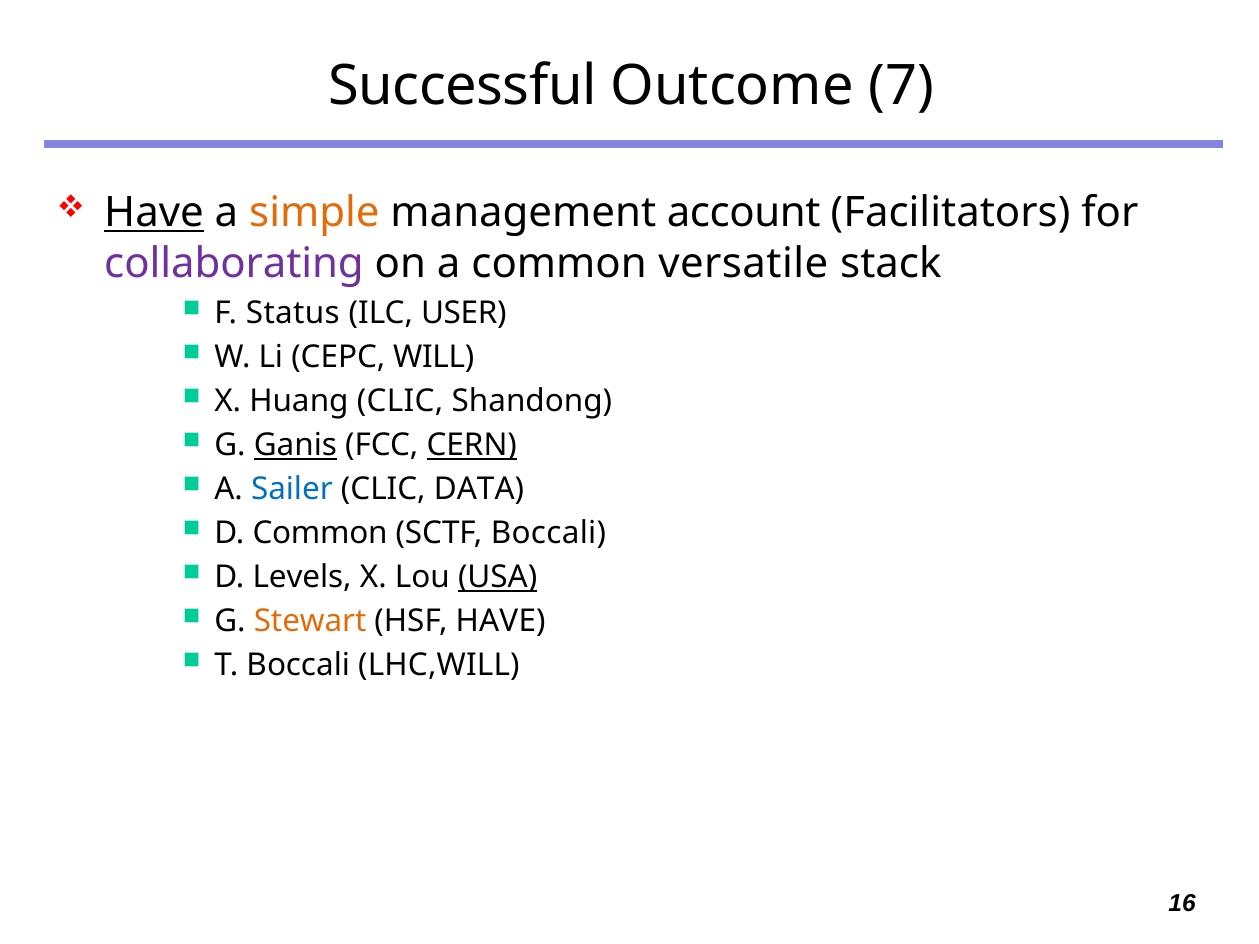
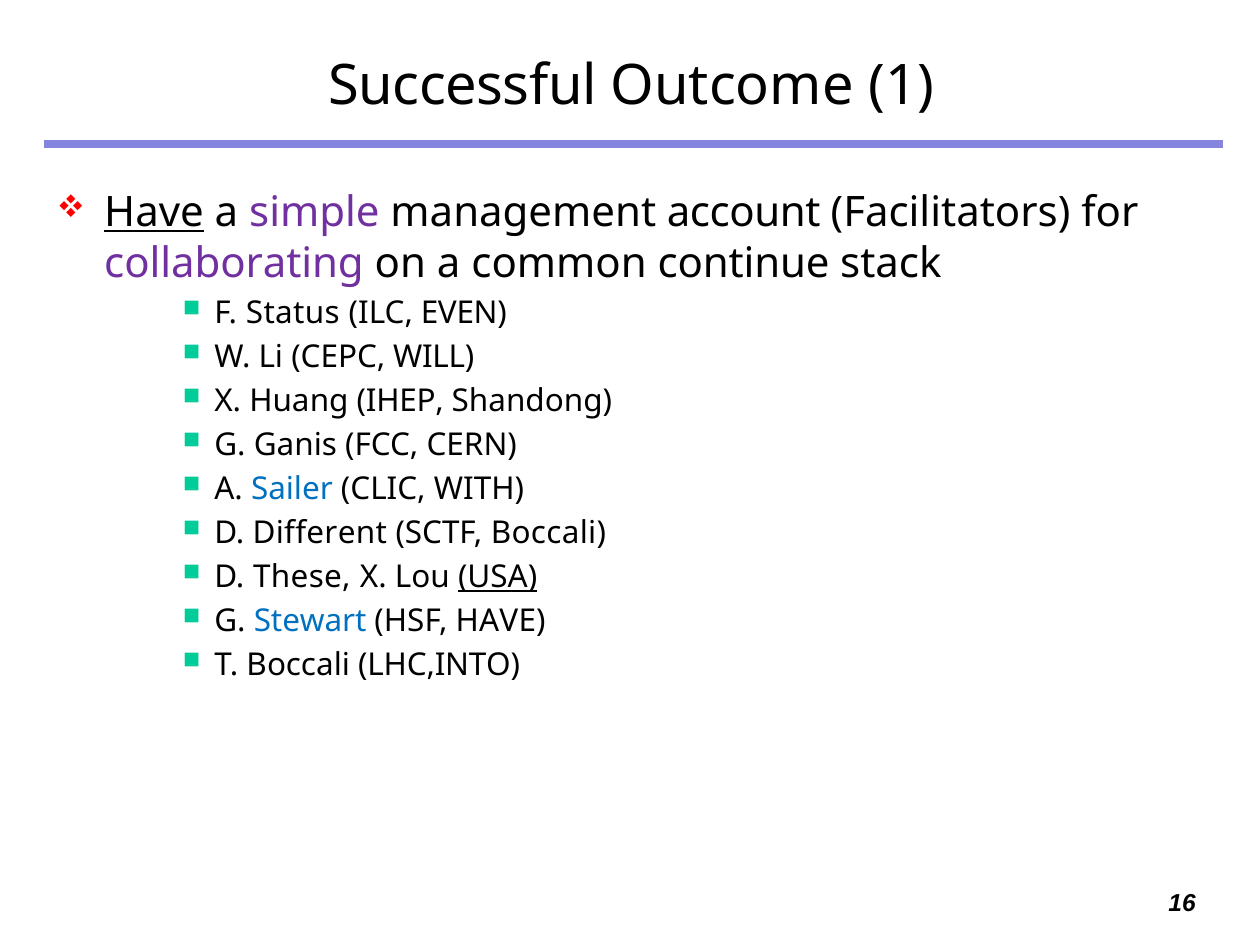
7: 7 -> 1
simple colour: orange -> purple
versatile: versatile -> continue
USER: USER -> EVEN
Huang CLIC: CLIC -> IHEP
Ganis underline: present -> none
CERN underline: present -> none
DATA: DATA -> WITH
D Common: Common -> Different
Levels: Levels -> These
Stewart colour: orange -> blue
LHC,WILL: LHC,WILL -> LHC,INTO
